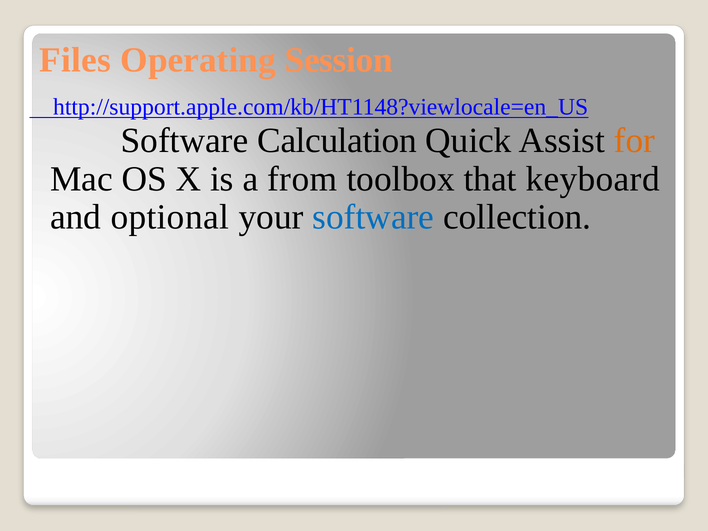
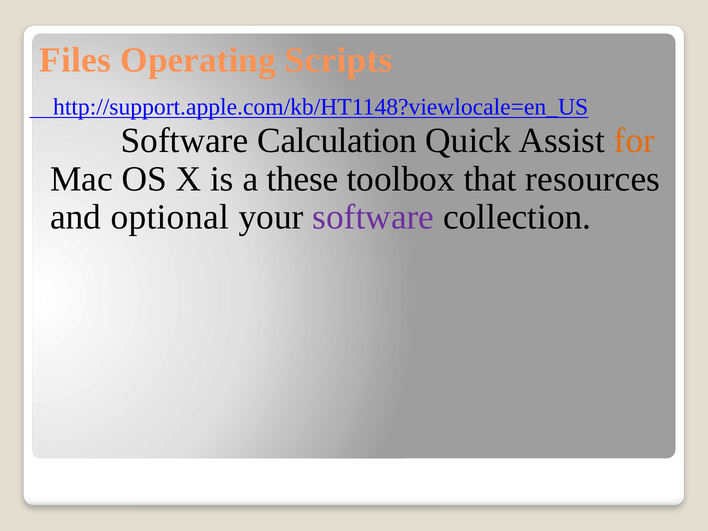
Session: Session -> Scripts
from: from -> these
keyboard: keyboard -> resources
software at (373, 217) colour: blue -> purple
